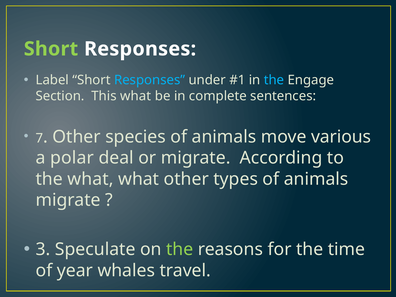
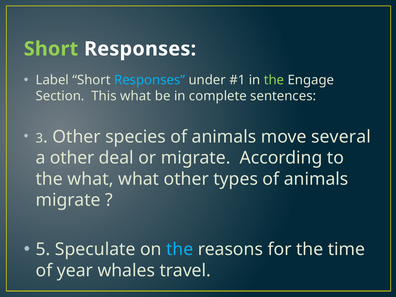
the at (274, 80) colour: light blue -> light green
7: 7 -> 3
various: various -> several
a polar: polar -> other
3: 3 -> 5
the at (180, 249) colour: light green -> light blue
